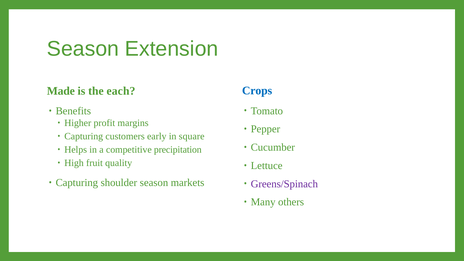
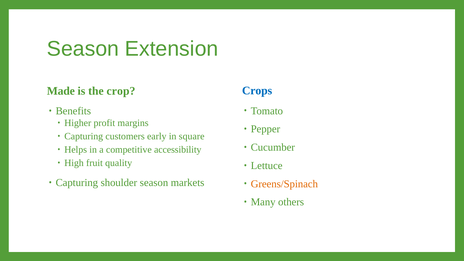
each: each -> crop
precipitation: precipitation -> accessibility
Greens/Spinach colour: purple -> orange
